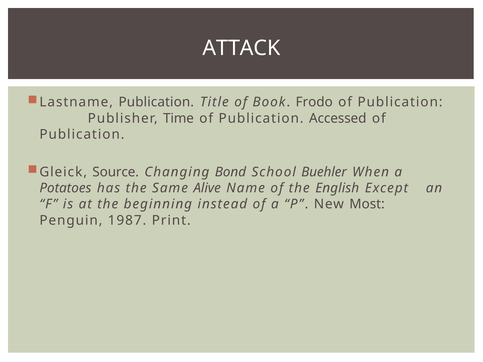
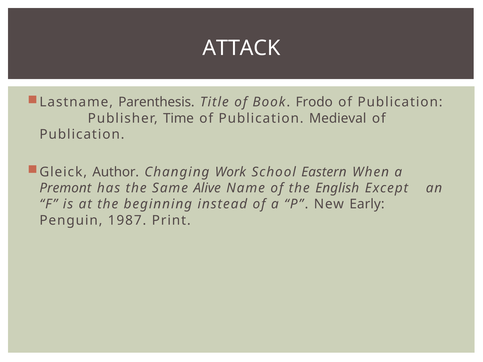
Lastname Publication: Publication -> Parenthesis
Accessed: Accessed -> Medieval
Source: Source -> Author
Bond: Bond -> Work
Buehler: Buehler -> Eastern
Potatoes: Potatoes -> Premont
Most: Most -> Early
